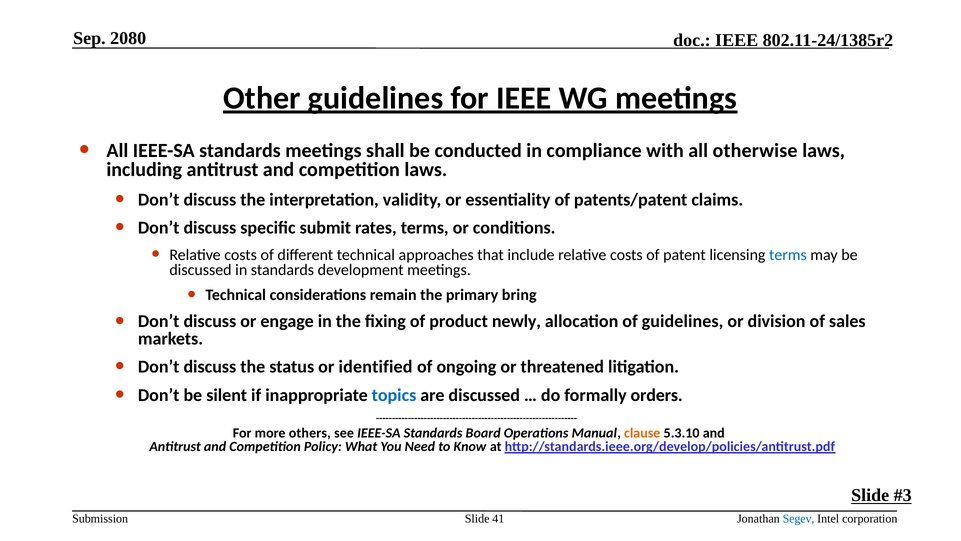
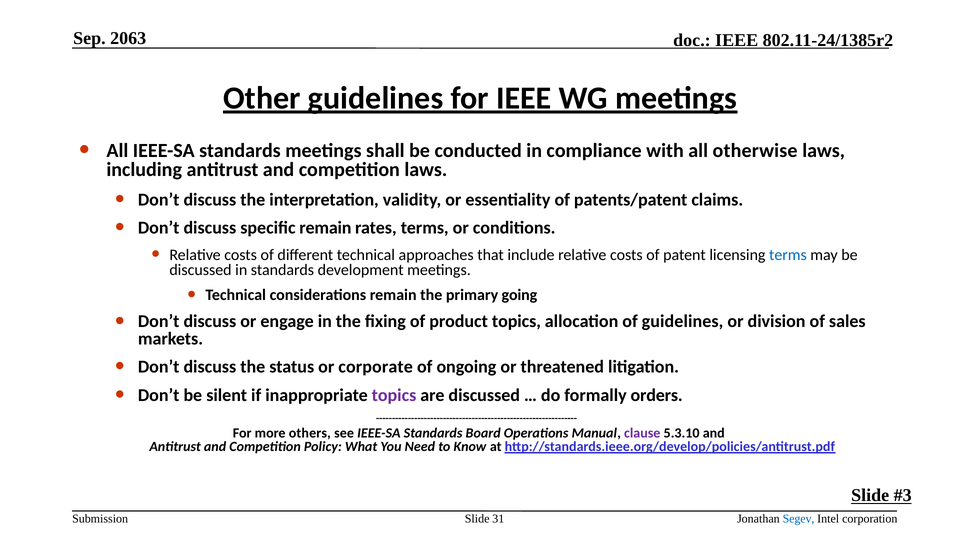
2080: 2080 -> 2063
specific submit: submit -> remain
bring: bring -> going
product newly: newly -> topics
identified: identified -> corporate
topics at (394, 395) colour: blue -> purple
clause colour: orange -> purple
41: 41 -> 31
